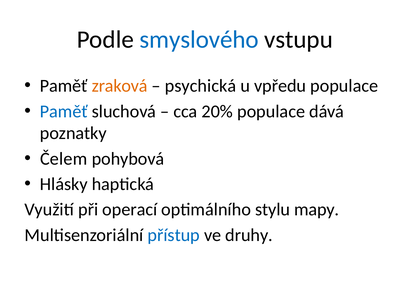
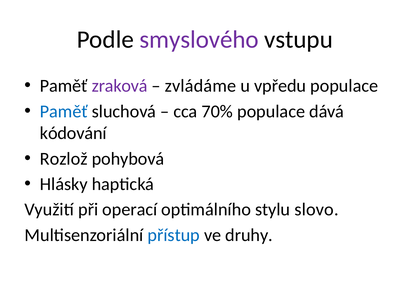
smyslového colour: blue -> purple
zraková colour: orange -> purple
psychická: psychická -> zvládáme
20%: 20% -> 70%
poznatky: poznatky -> kódování
Čelem: Čelem -> Rozlož
mapy: mapy -> slovo
